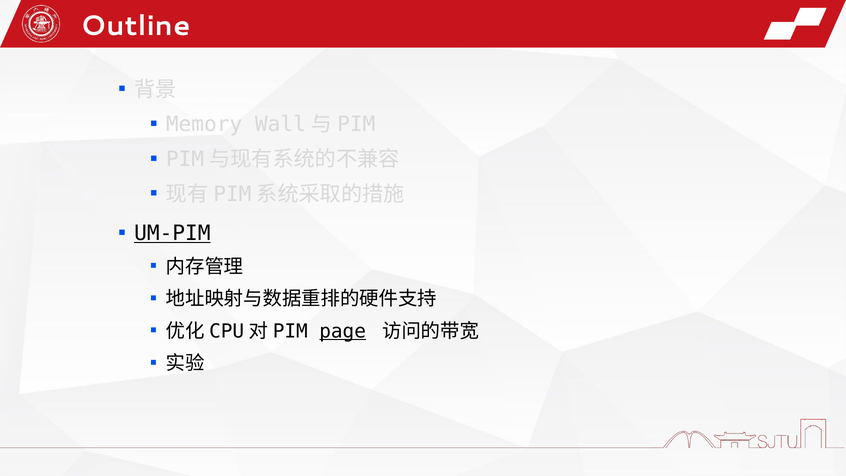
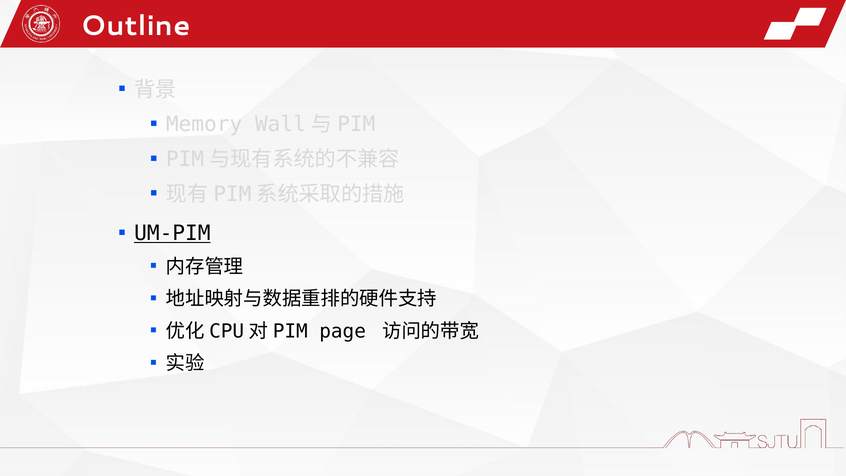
page underline: present -> none
